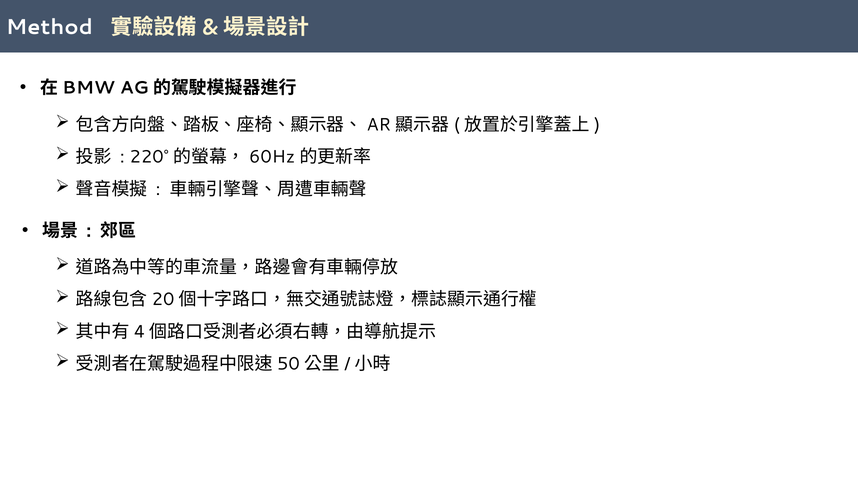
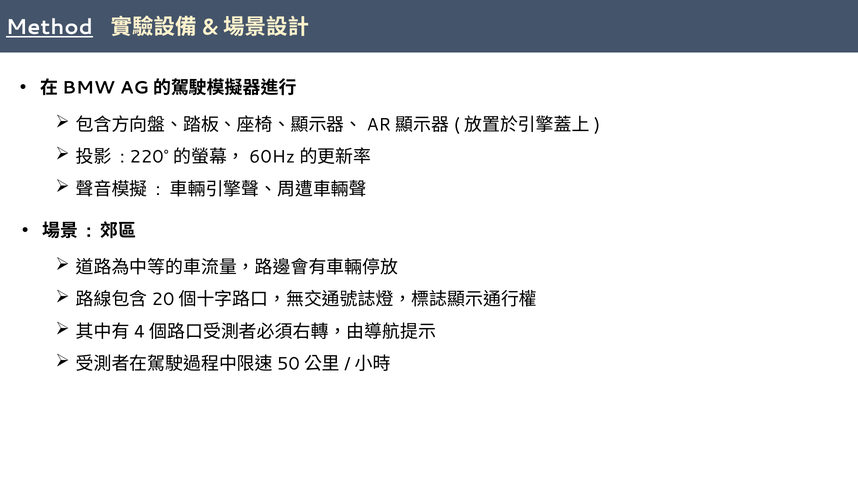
Method underline: none -> present
